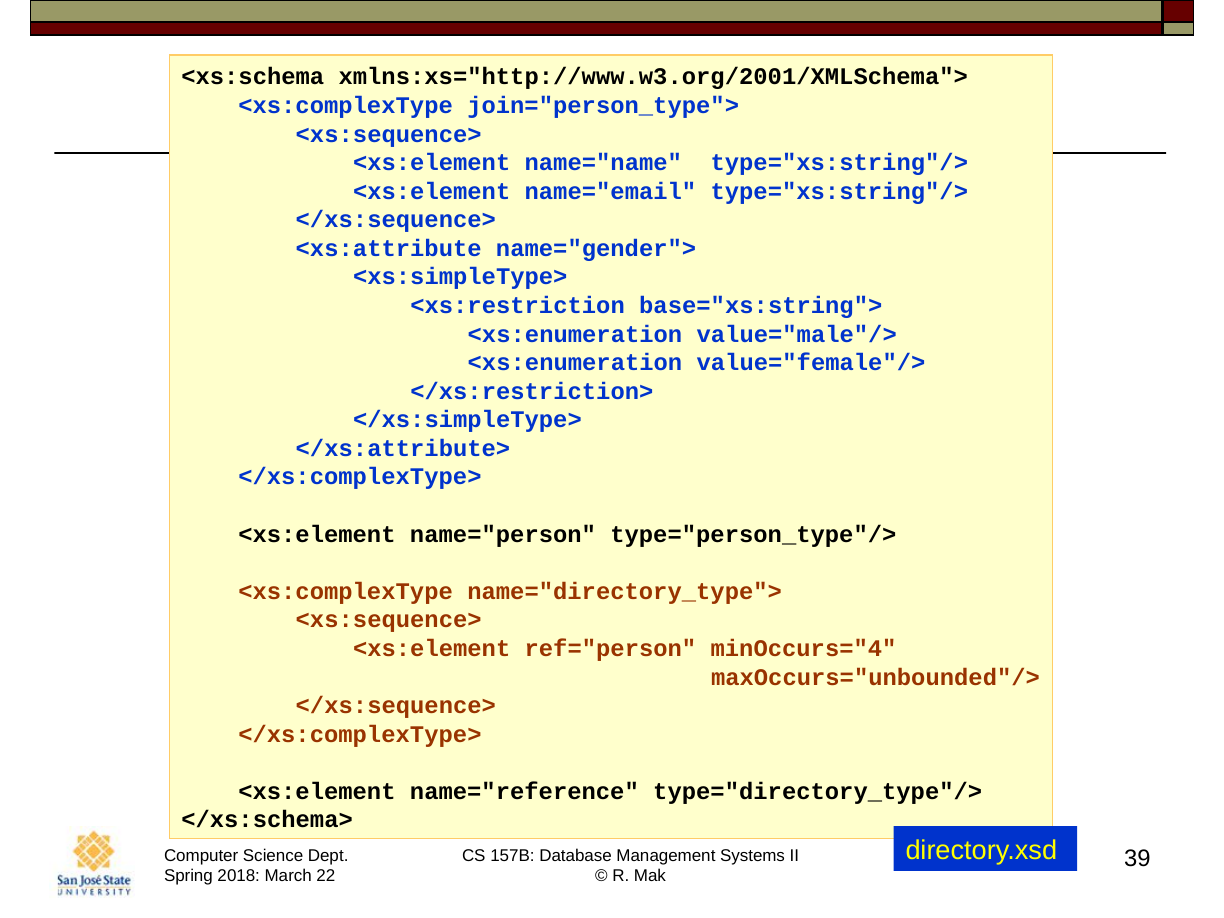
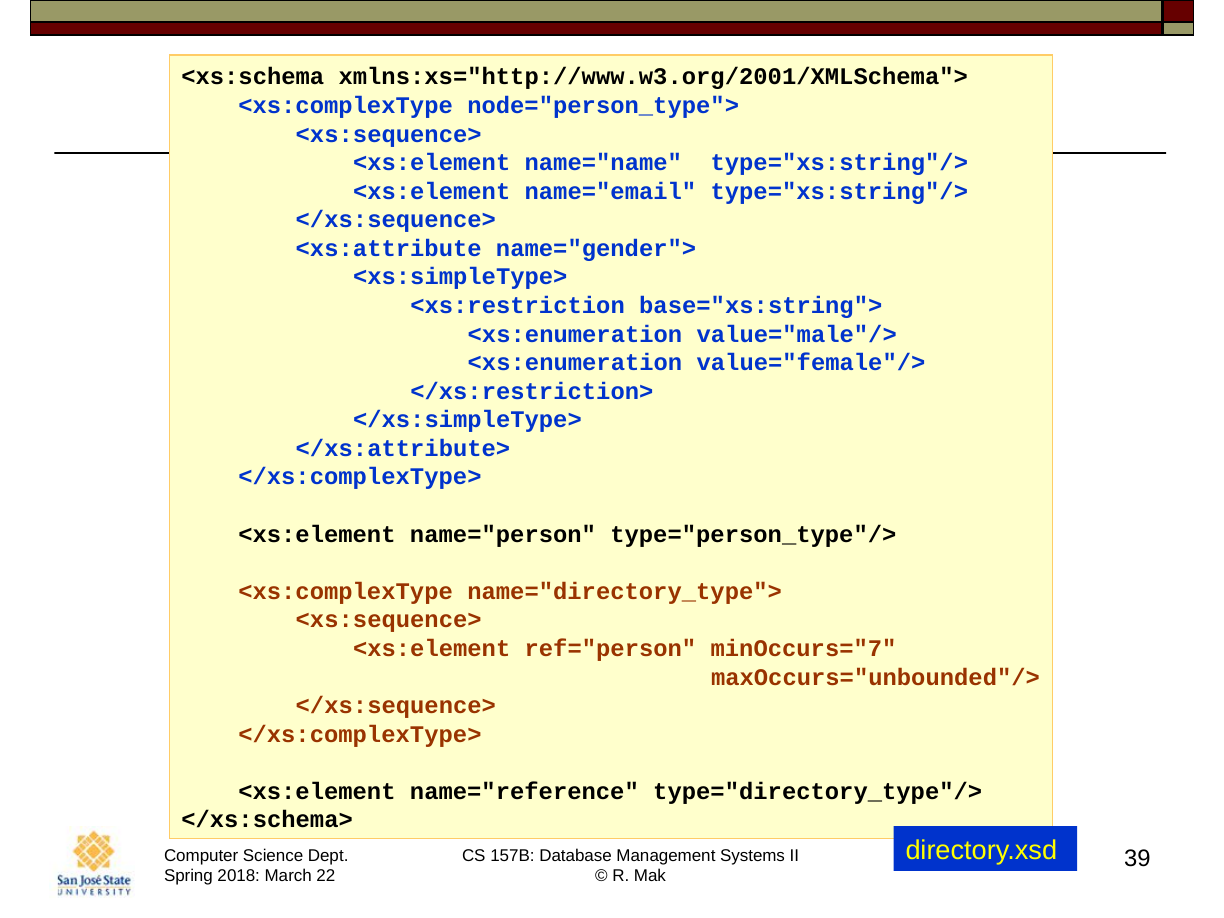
join="person_type">: join="person_type"> -> node="person_type">
minOccurs="4: minOccurs="4 -> minOccurs="7
